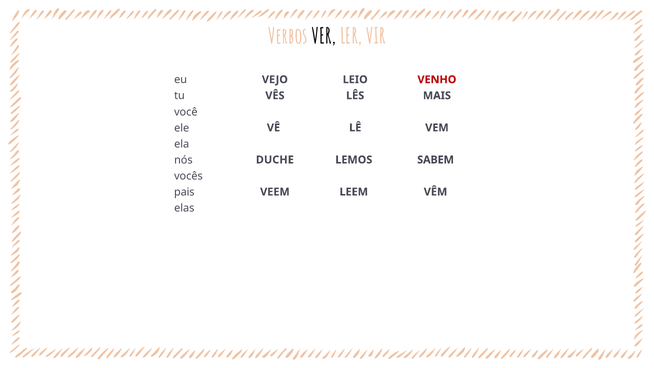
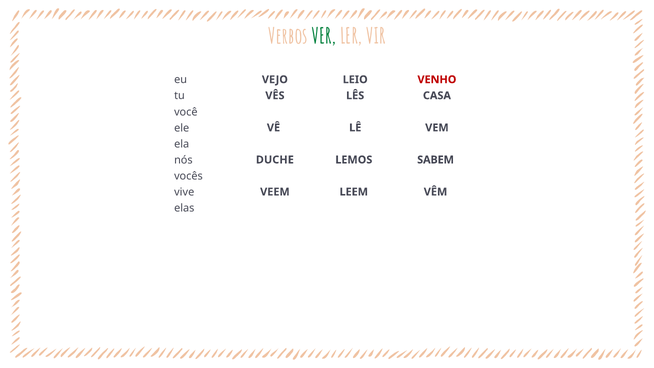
VER colour: black -> green
MAIS: MAIS -> CASA
pais: pais -> vive
